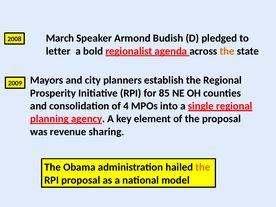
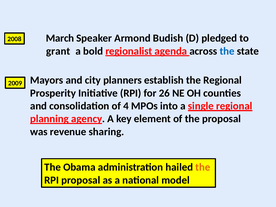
letter: letter -> grant
the at (227, 51) colour: orange -> blue
85: 85 -> 26
